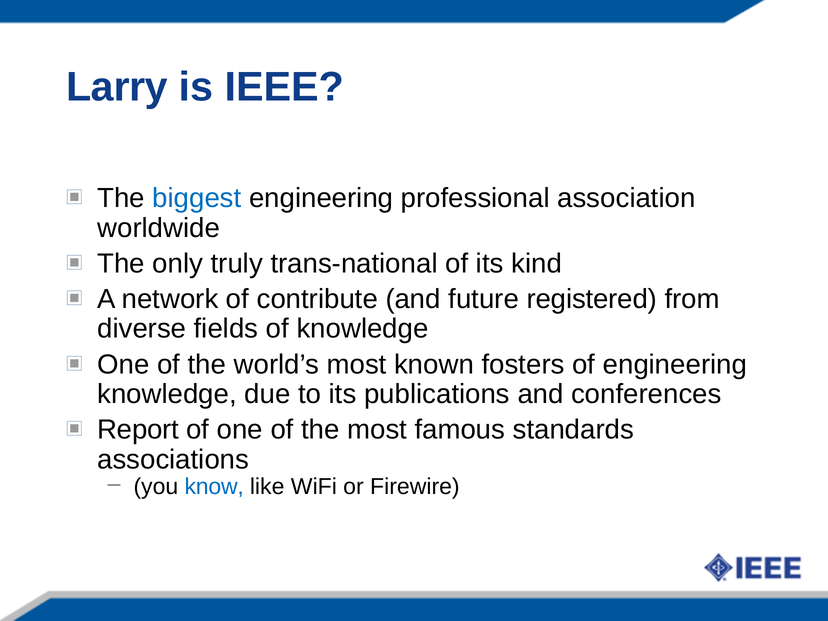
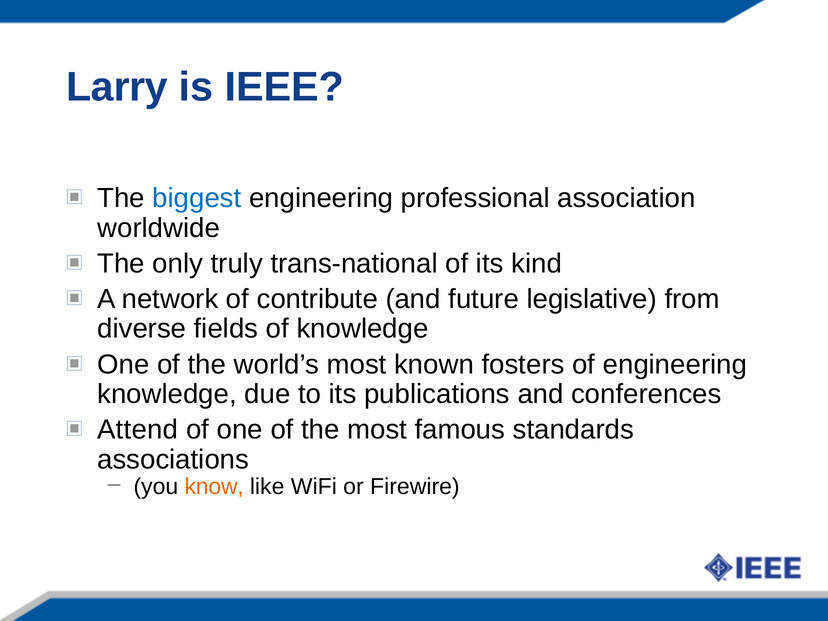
registered: registered -> legislative
Report: Report -> Attend
know colour: blue -> orange
